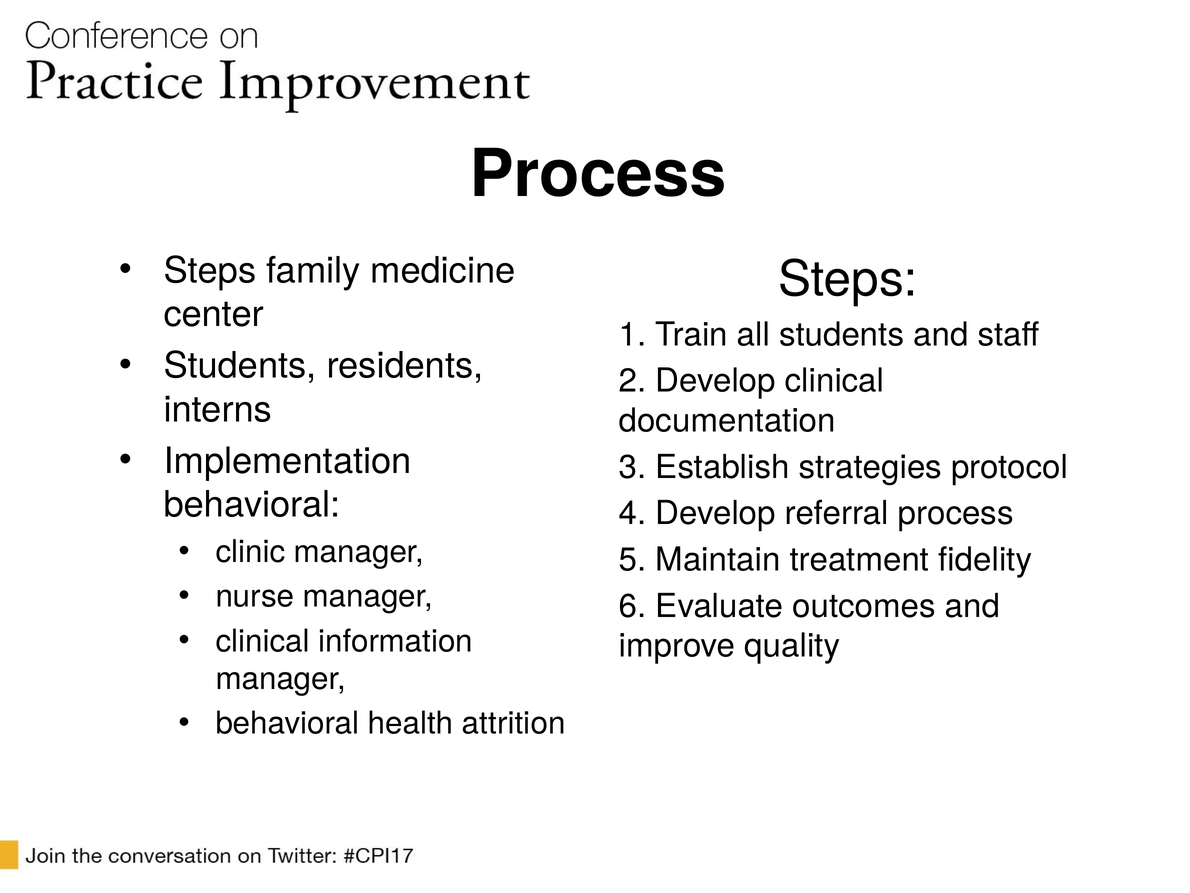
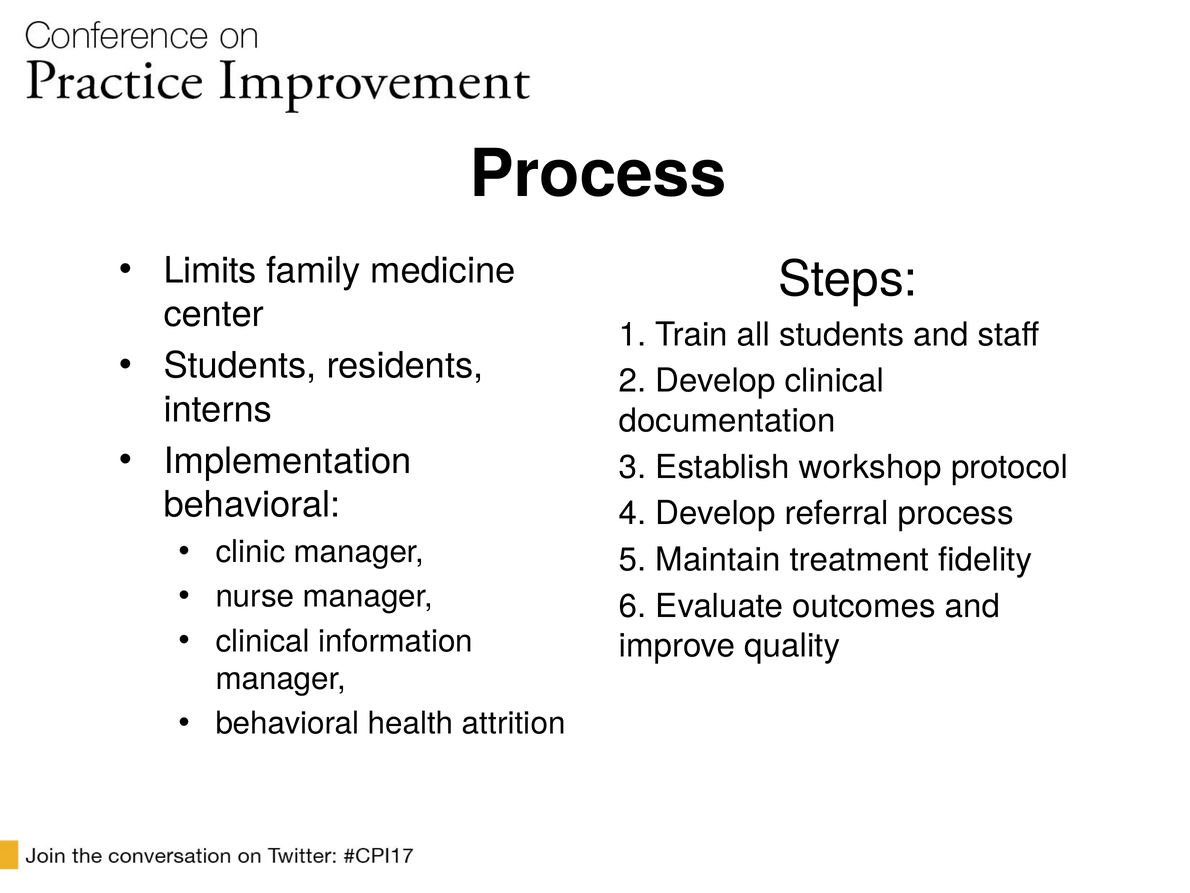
Steps at (210, 271): Steps -> Limits
strategies: strategies -> workshop
